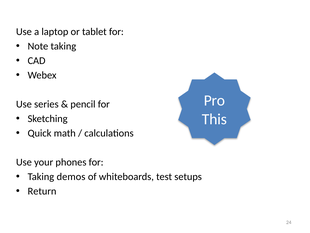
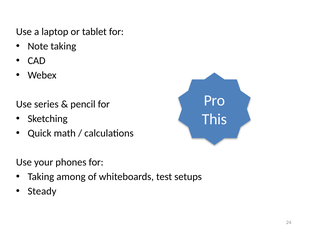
demos: demos -> among
Return: Return -> Steady
